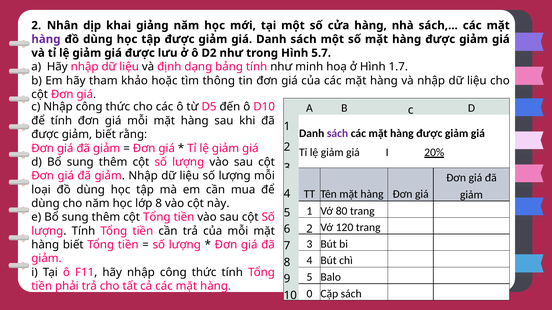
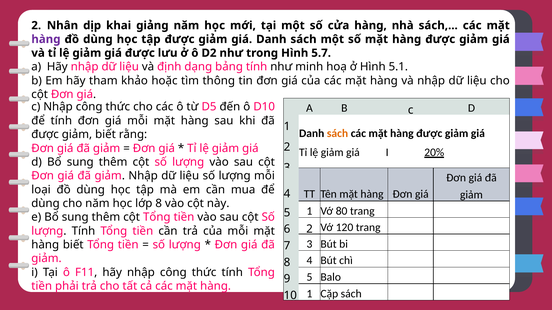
1.7: 1.7 -> 5.1
sách at (337, 133) colour: purple -> orange
10 0: 0 -> 1
